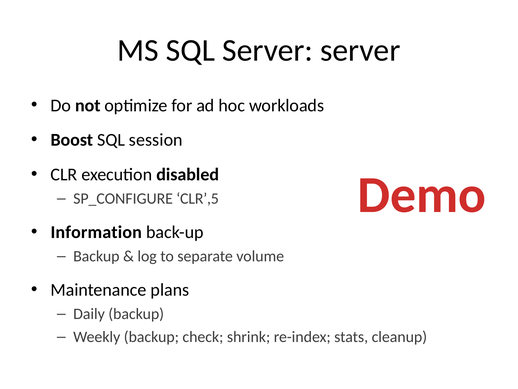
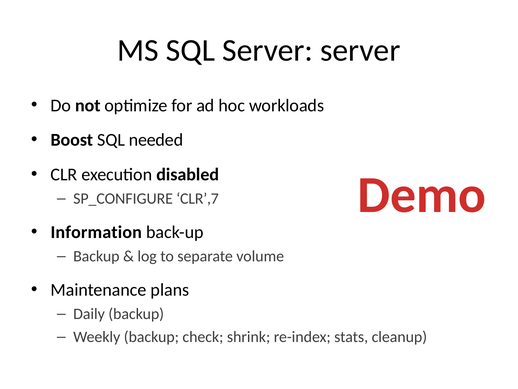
session: session -> needed
CLR’,5: CLR’,5 -> CLR’,7
